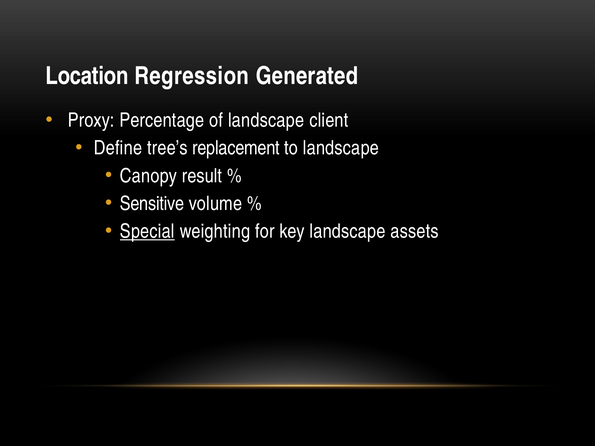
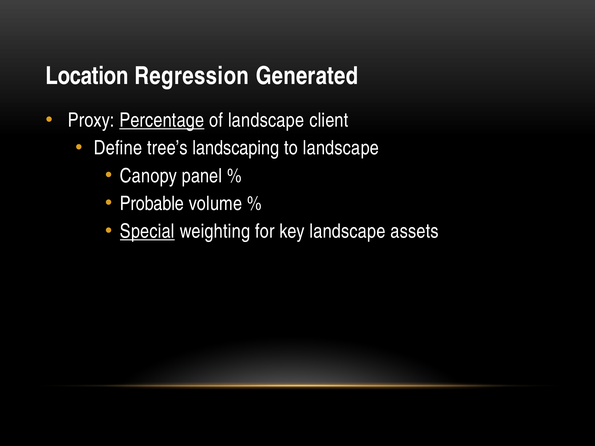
Percentage underline: none -> present
replacement: replacement -> landscaping
result: result -> panel
Sensitive: Sensitive -> Probable
